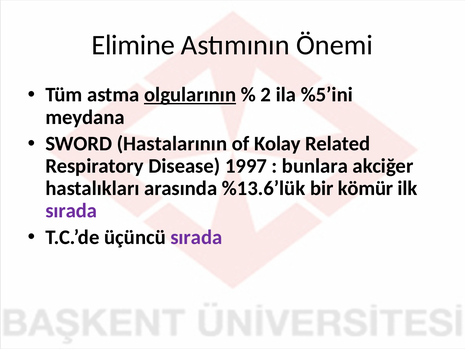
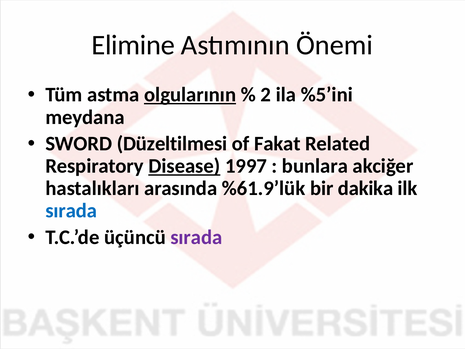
Hastalarının: Hastalarının -> Düzeltilmesi
Kolay: Kolay -> Fakat
Disease underline: none -> present
%13.6’lük: %13.6’lük -> %61.9’lük
kömür: kömür -> dakika
sırada at (71, 211) colour: purple -> blue
